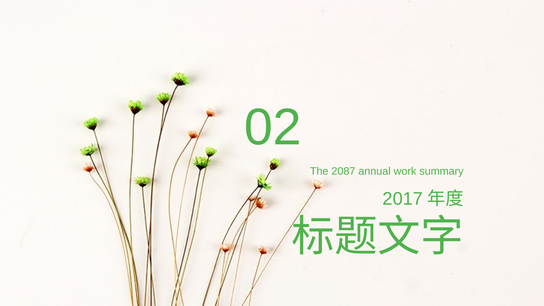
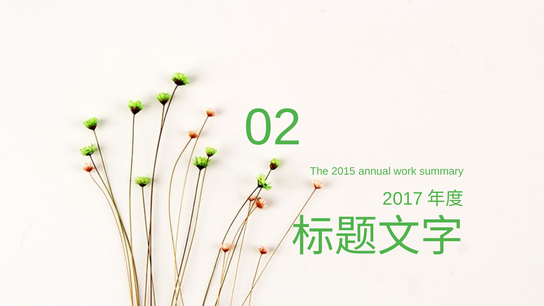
2087: 2087 -> 2015
